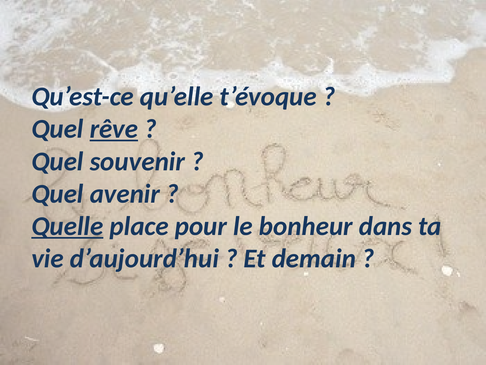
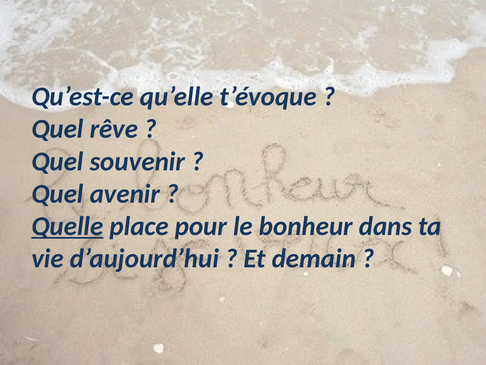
rêve underline: present -> none
